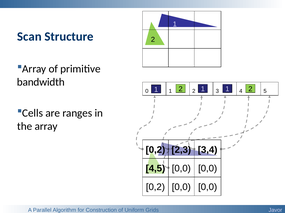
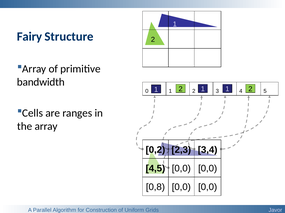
Scan: Scan -> Fairy
0,2 at (155, 188): 0,2 -> 0,8
